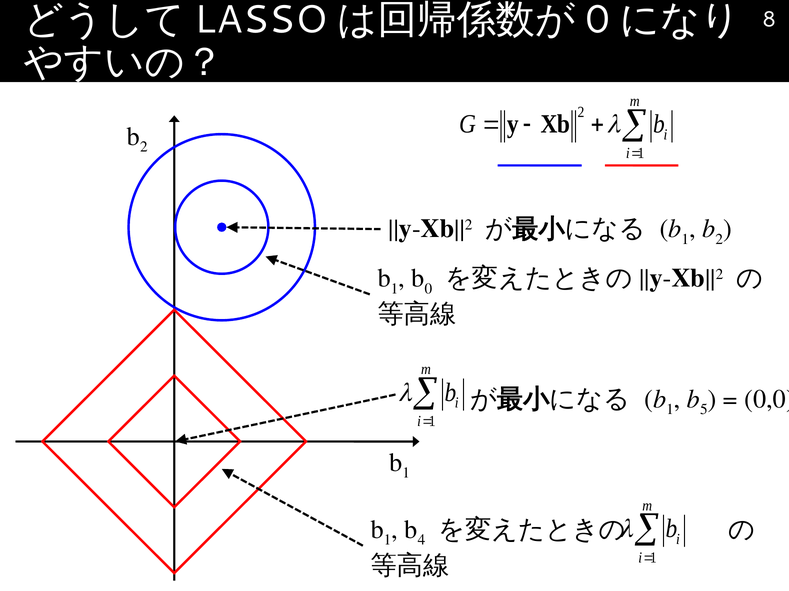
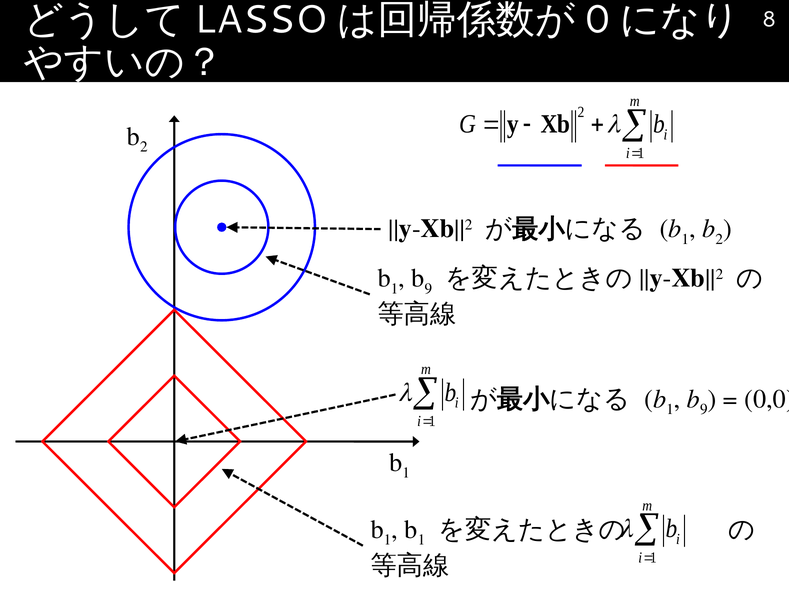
0 at (428, 289): 0 -> 9
5 at (704, 410): 5 -> 9
4 at (421, 540): 4 -> 1
